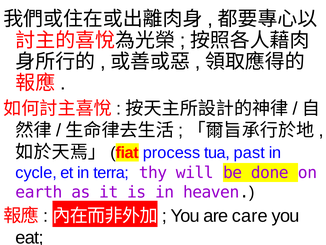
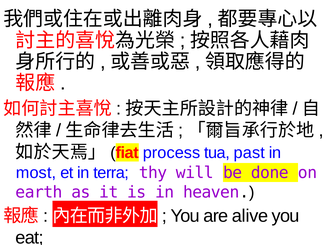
cycle: cycle -> most
care: care -> alive
